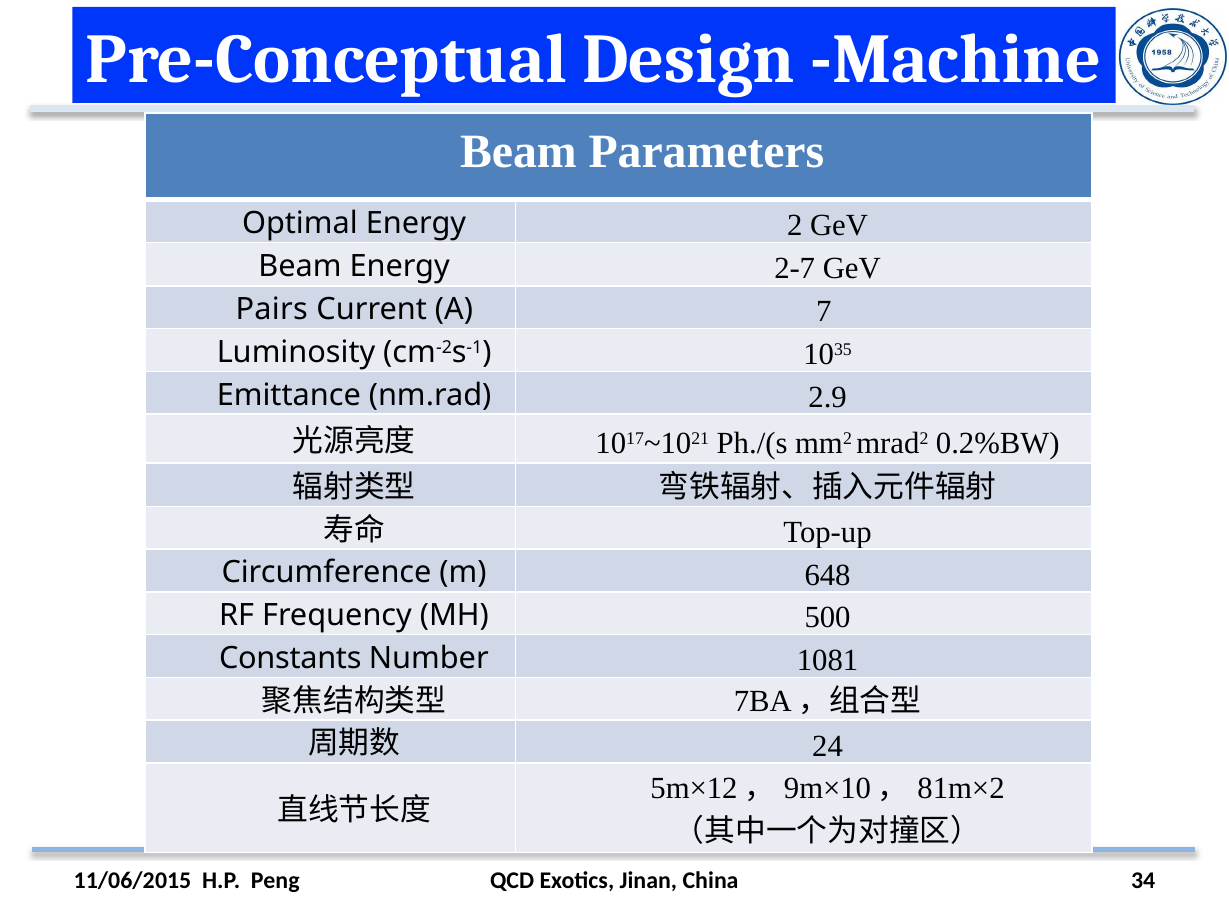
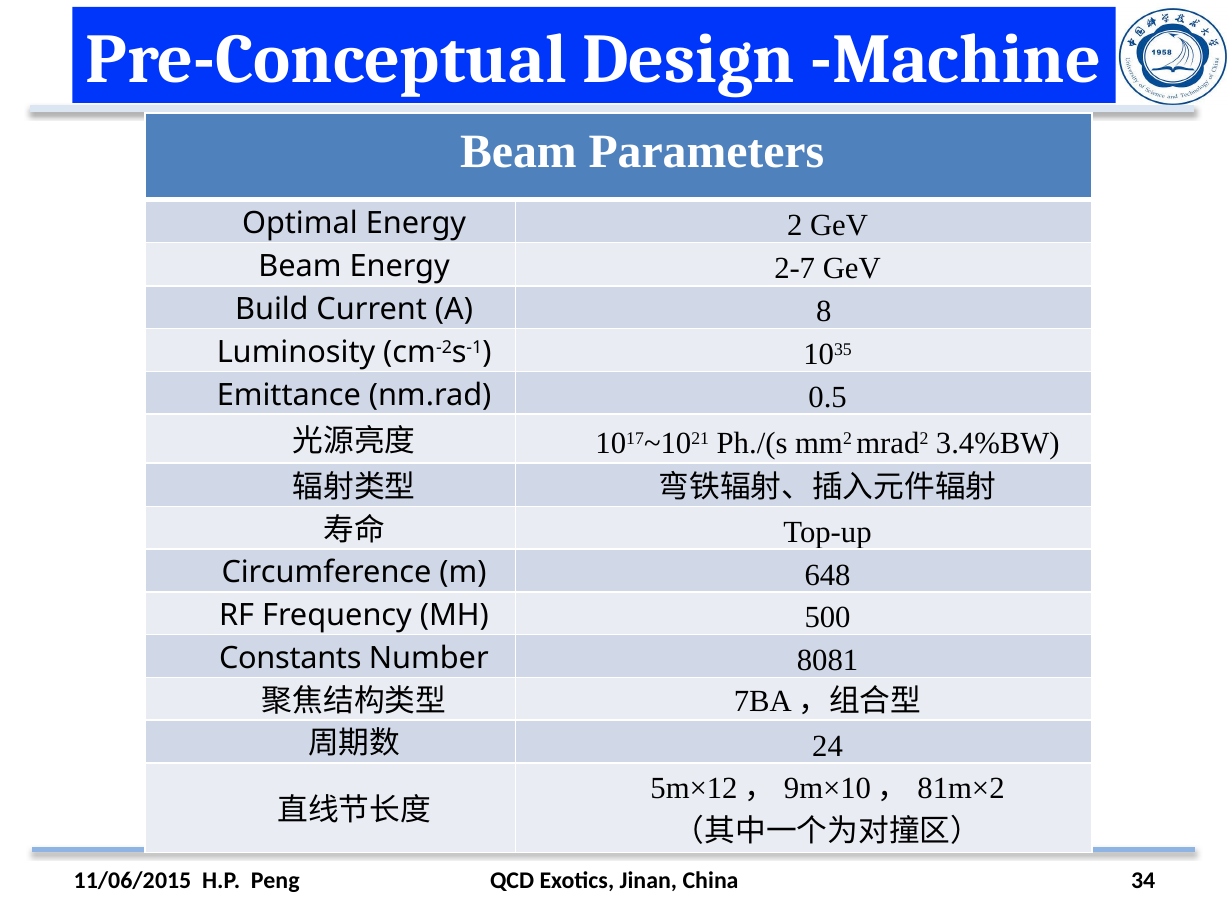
Pairs: Pairs -> Build
7: 7 -> 8
2.9: 2.9 -> 0.5
0.2%BW: 0.2%BW -> 3.4%BW
1081: 1081 -> 8081
